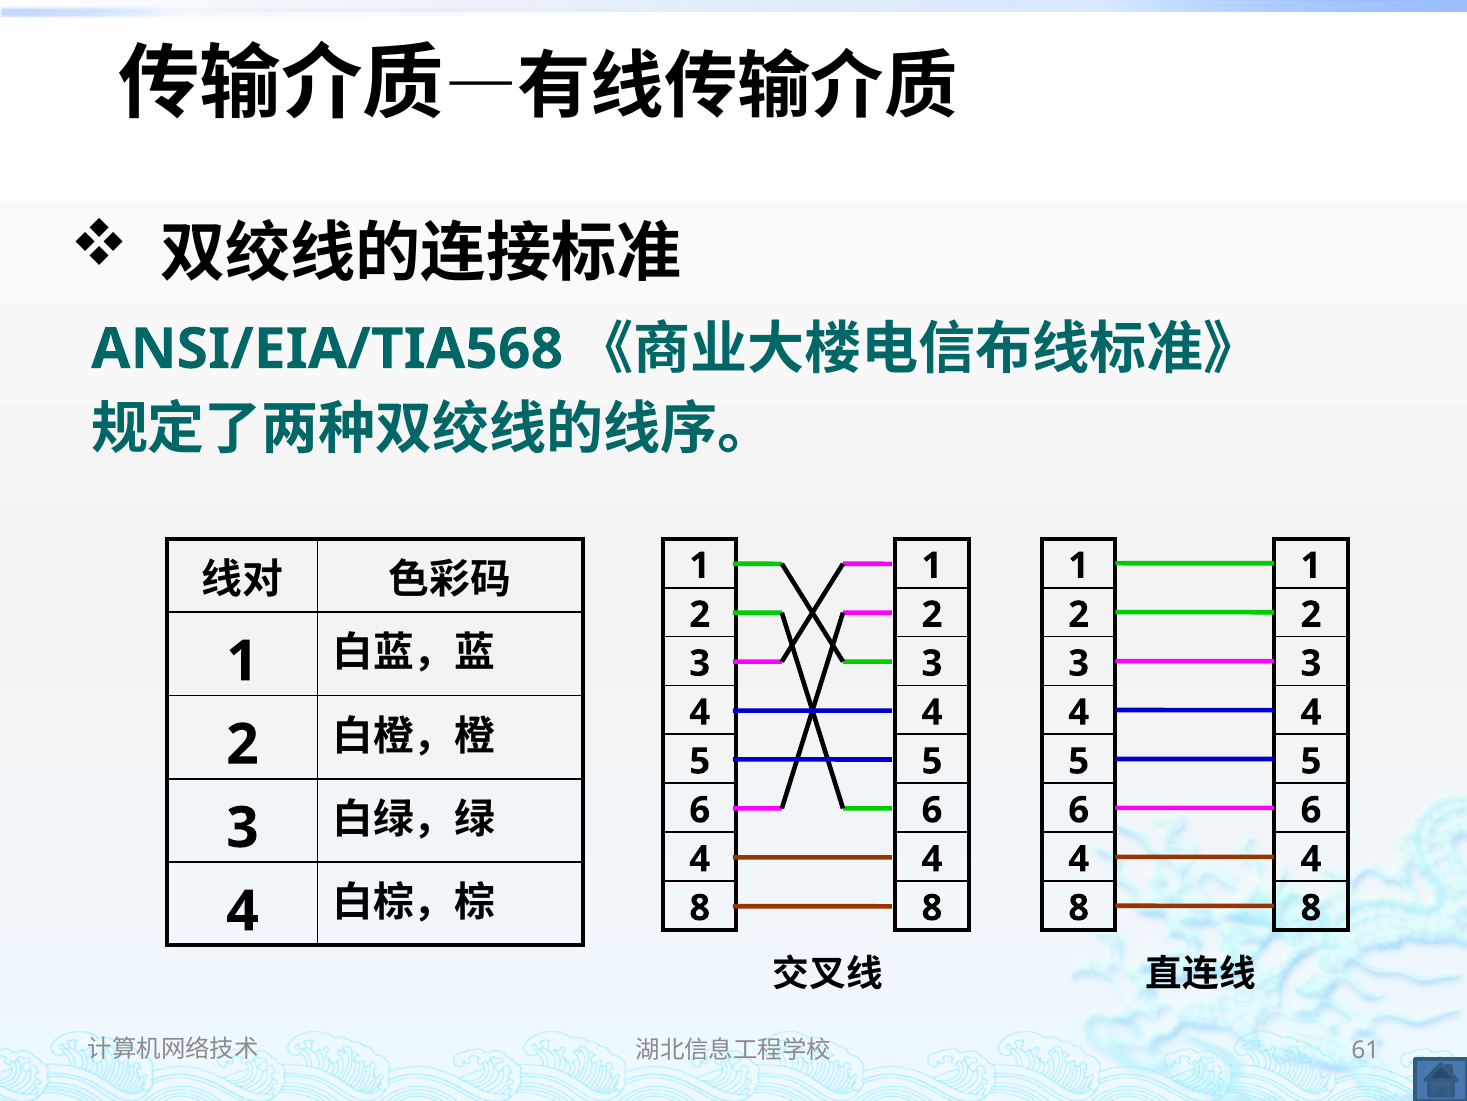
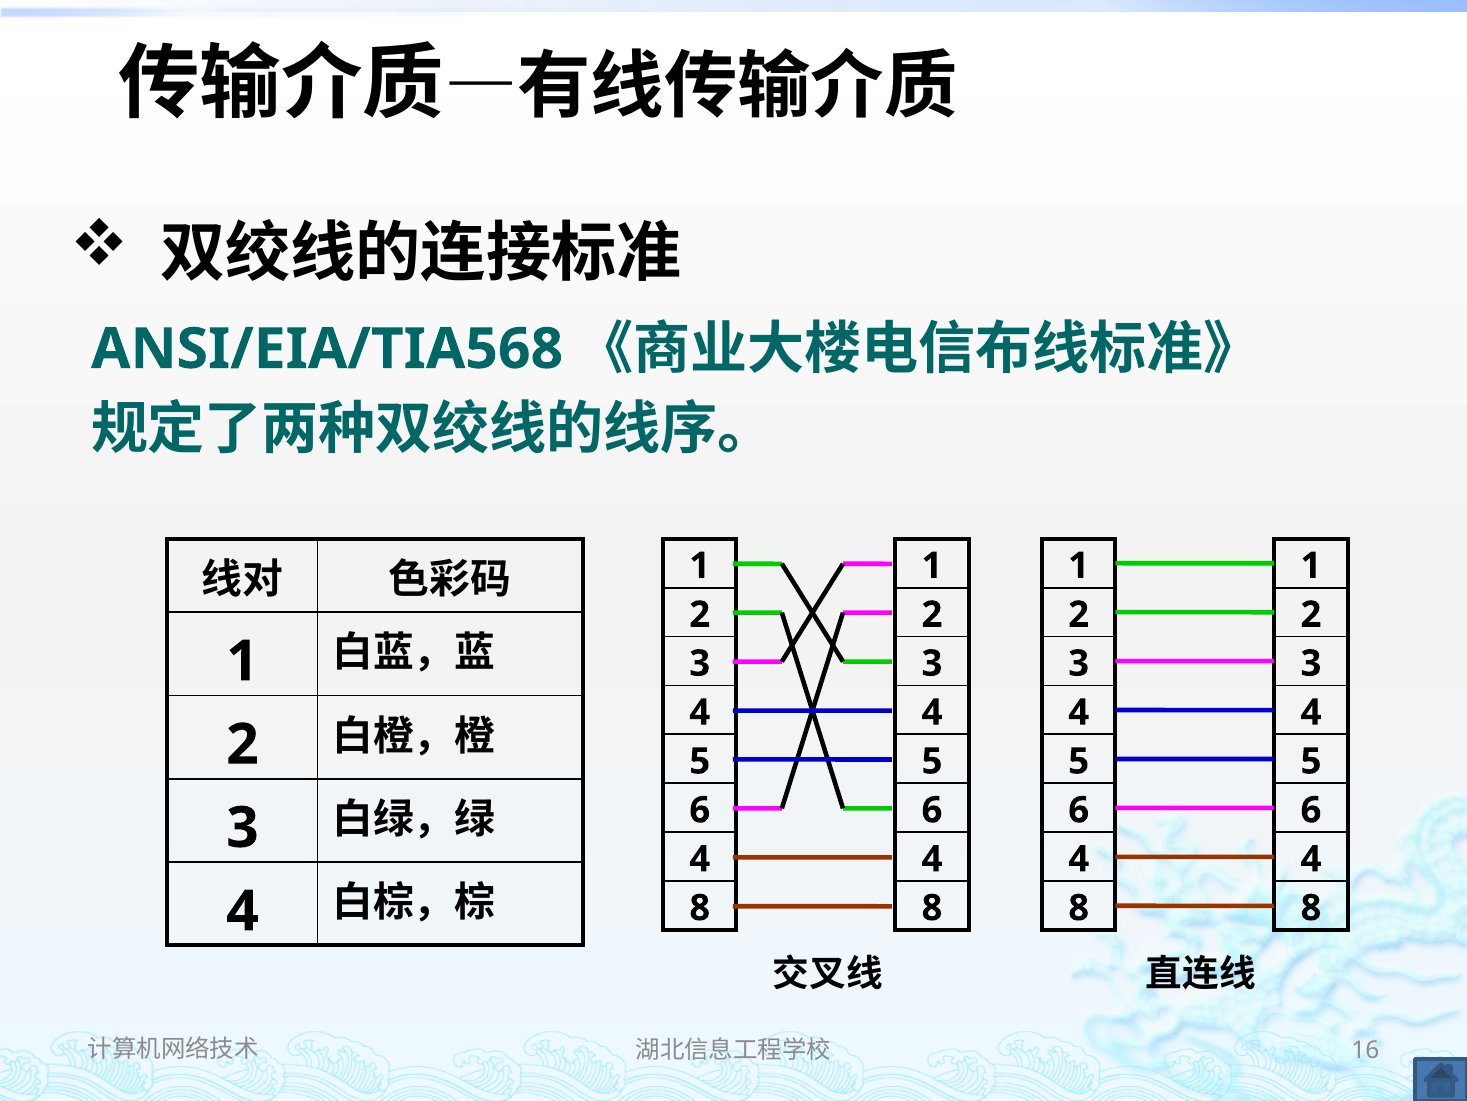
61: 61 -> 16
